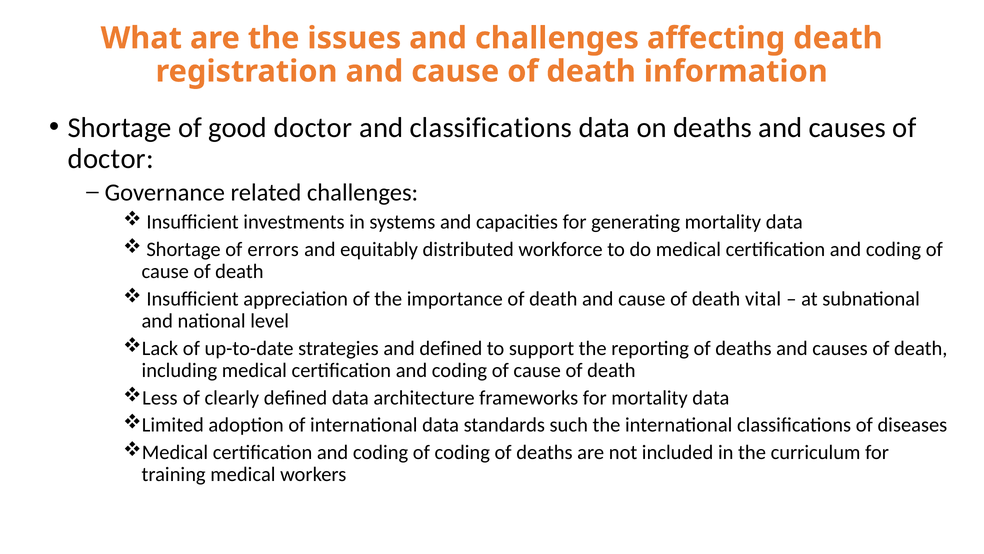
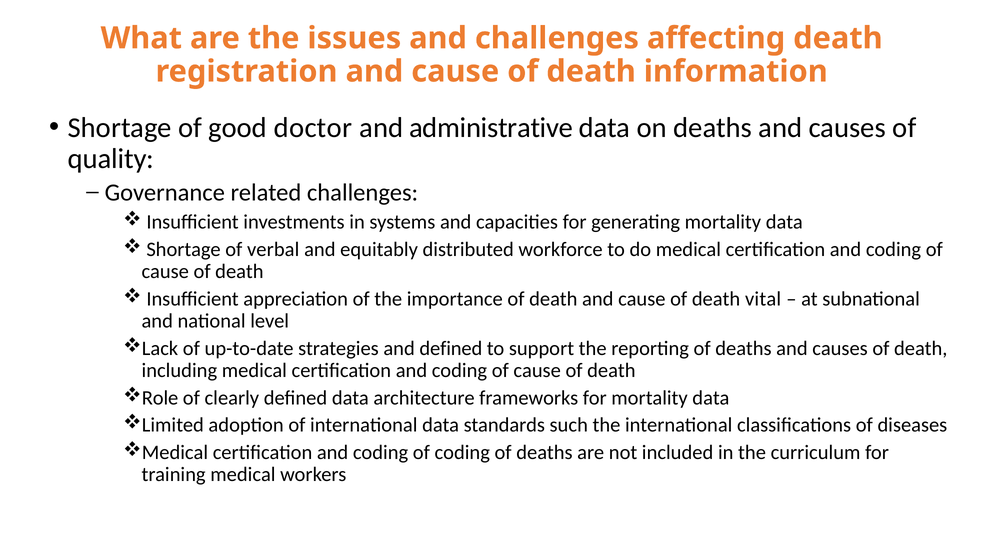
and classifications: classifications -> administrative
doctor at (111, 158): doctor -> quality
errors: errors -> verbal
Less: Less -> Role
